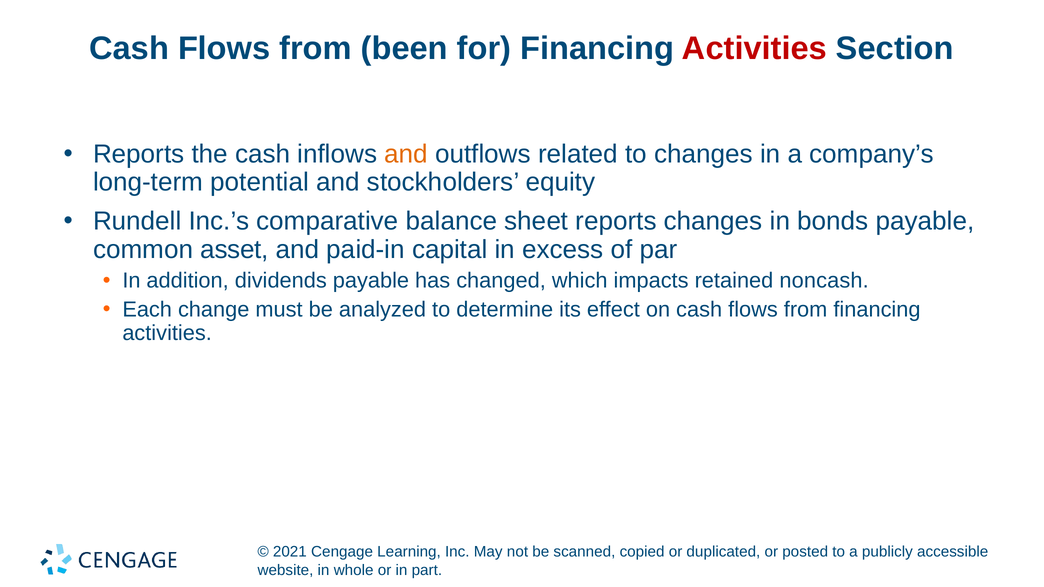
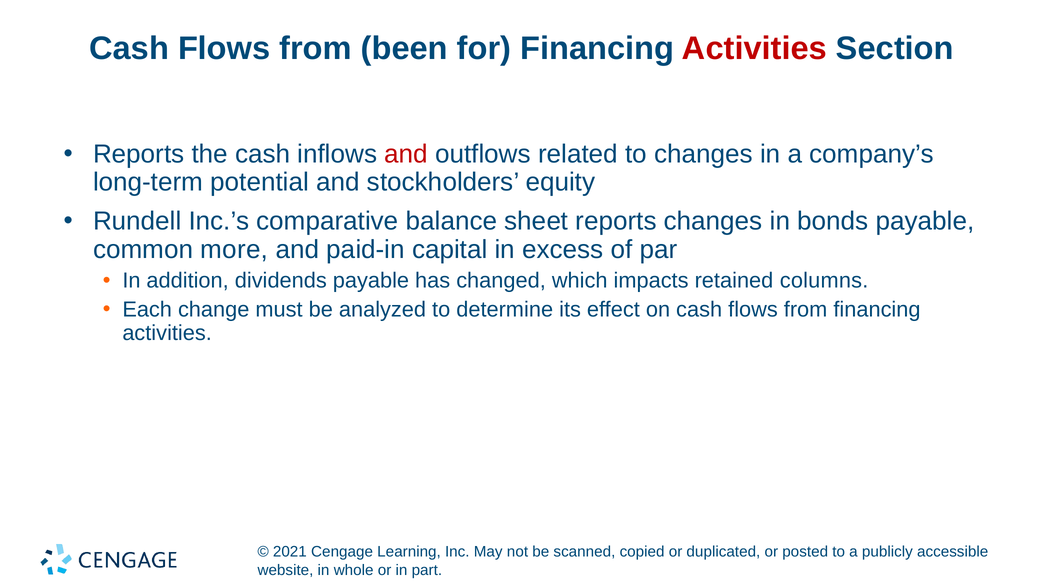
and at (406, 154) colour: orange -> red
asset: asset -> more
noncash: noncash -> columns
